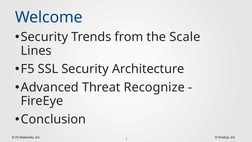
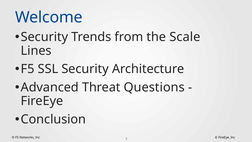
Recognize: Recognize -> Questions
